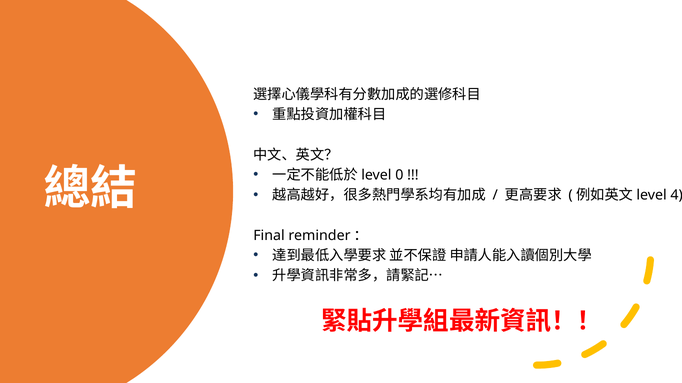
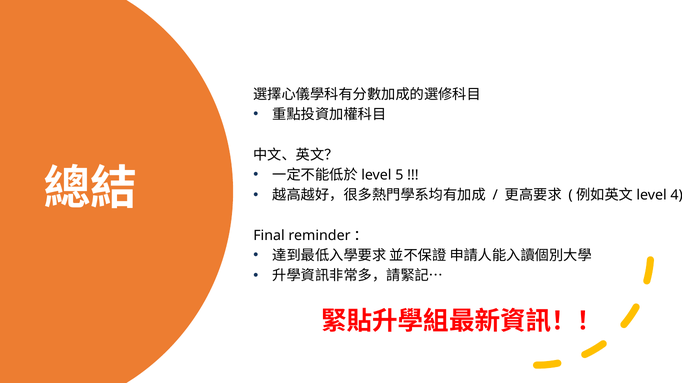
0: 0 -> 5
